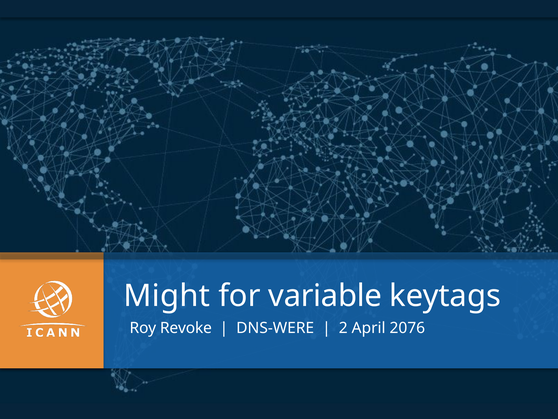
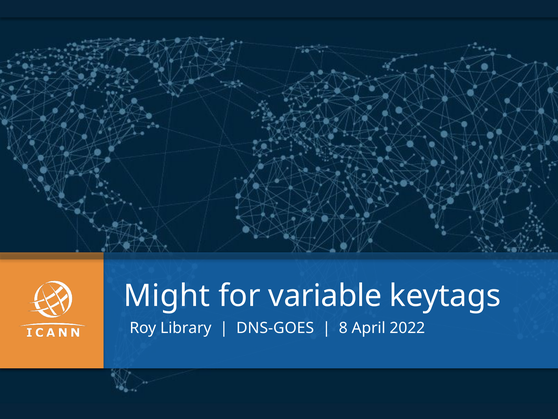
Revoke: Revoke -> Library
DNS-WERE: DNS-WERE -> DNS-GOES
2: 2 -> 8
2076: 2076 -> 2022
